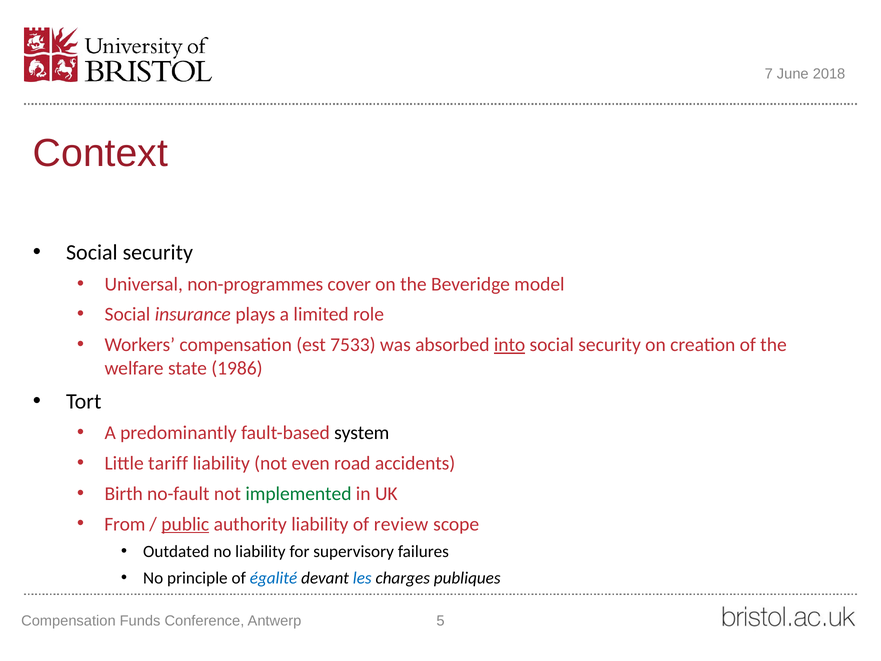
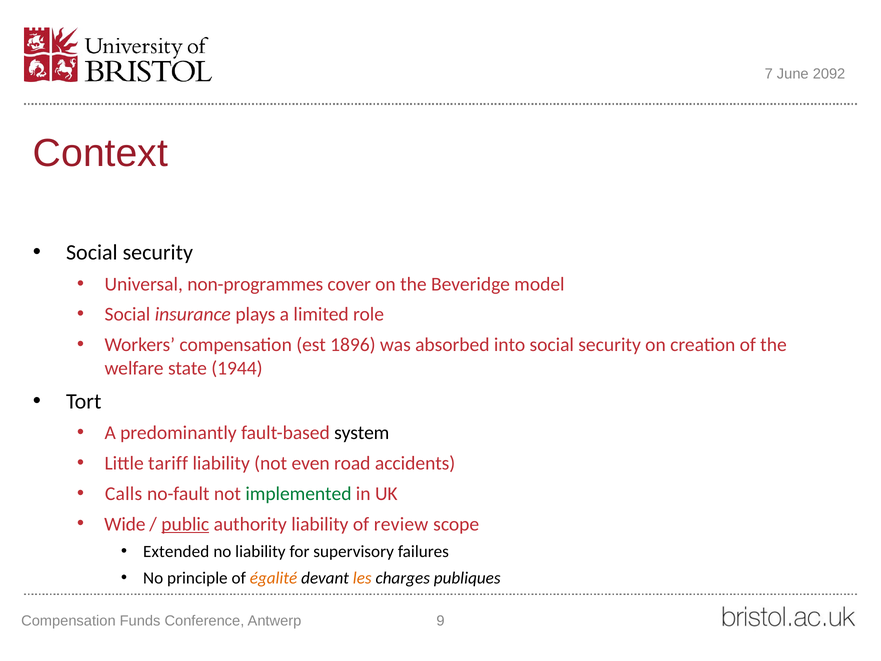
2018: 2018 -> 2092
7533: 7533 -> 1896
into underline: present -> none
1986: 1986 -> 1944
Birth: Birth -> Calls
From: From -> Wide
Outdated: Outdated -> Extended
égalité colour: blue -> orange
les colour: blue -> orange
5: 5 -> 9
